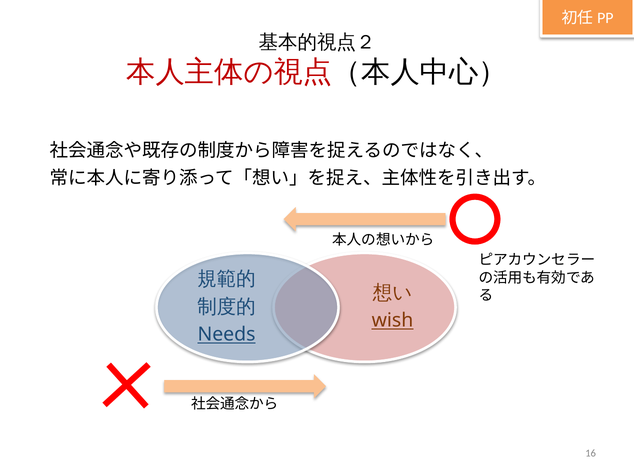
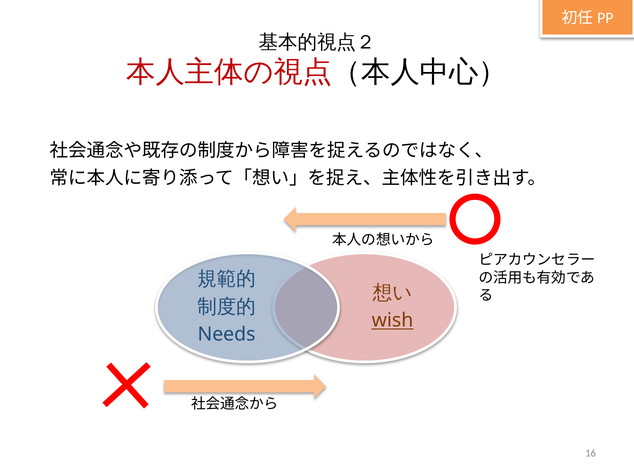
Needs underline: present -> none
